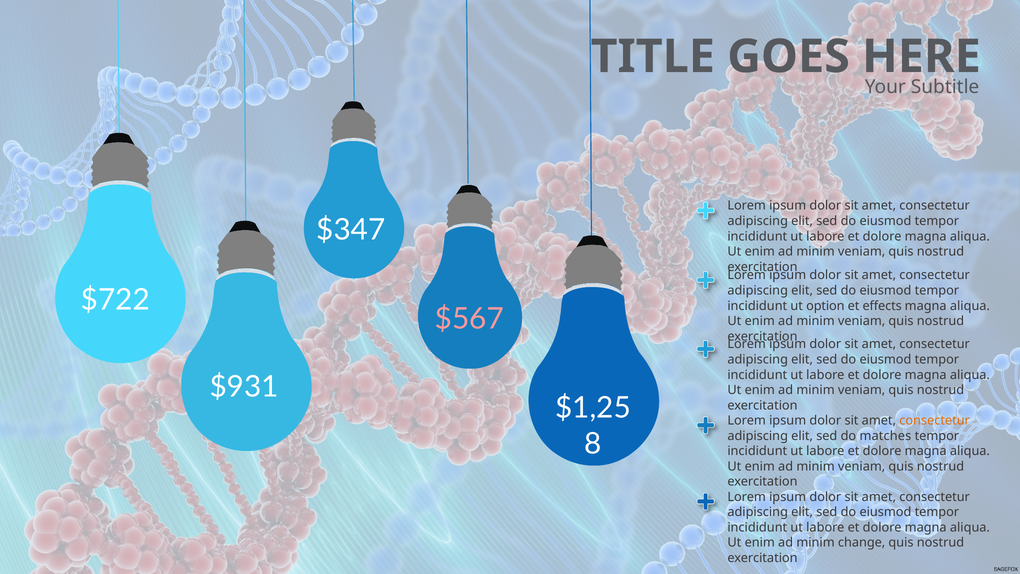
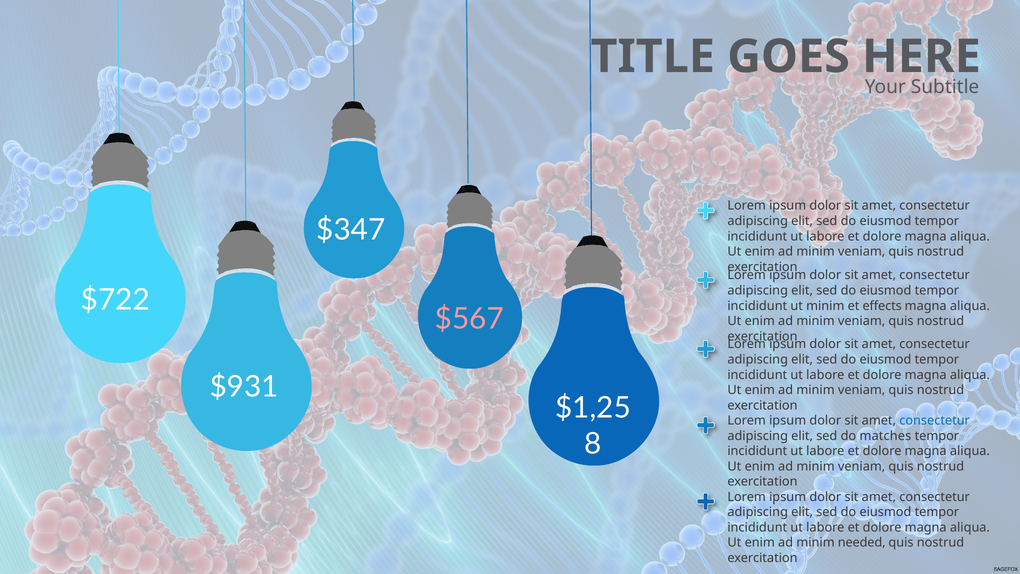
ut option: option -> minim
consectetur at (935, 420) colour: orange -> blue
change: change -> needed
